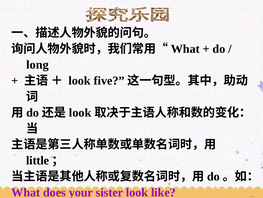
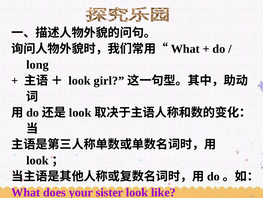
five: five -> girl
little at (38, 160): little -> look
